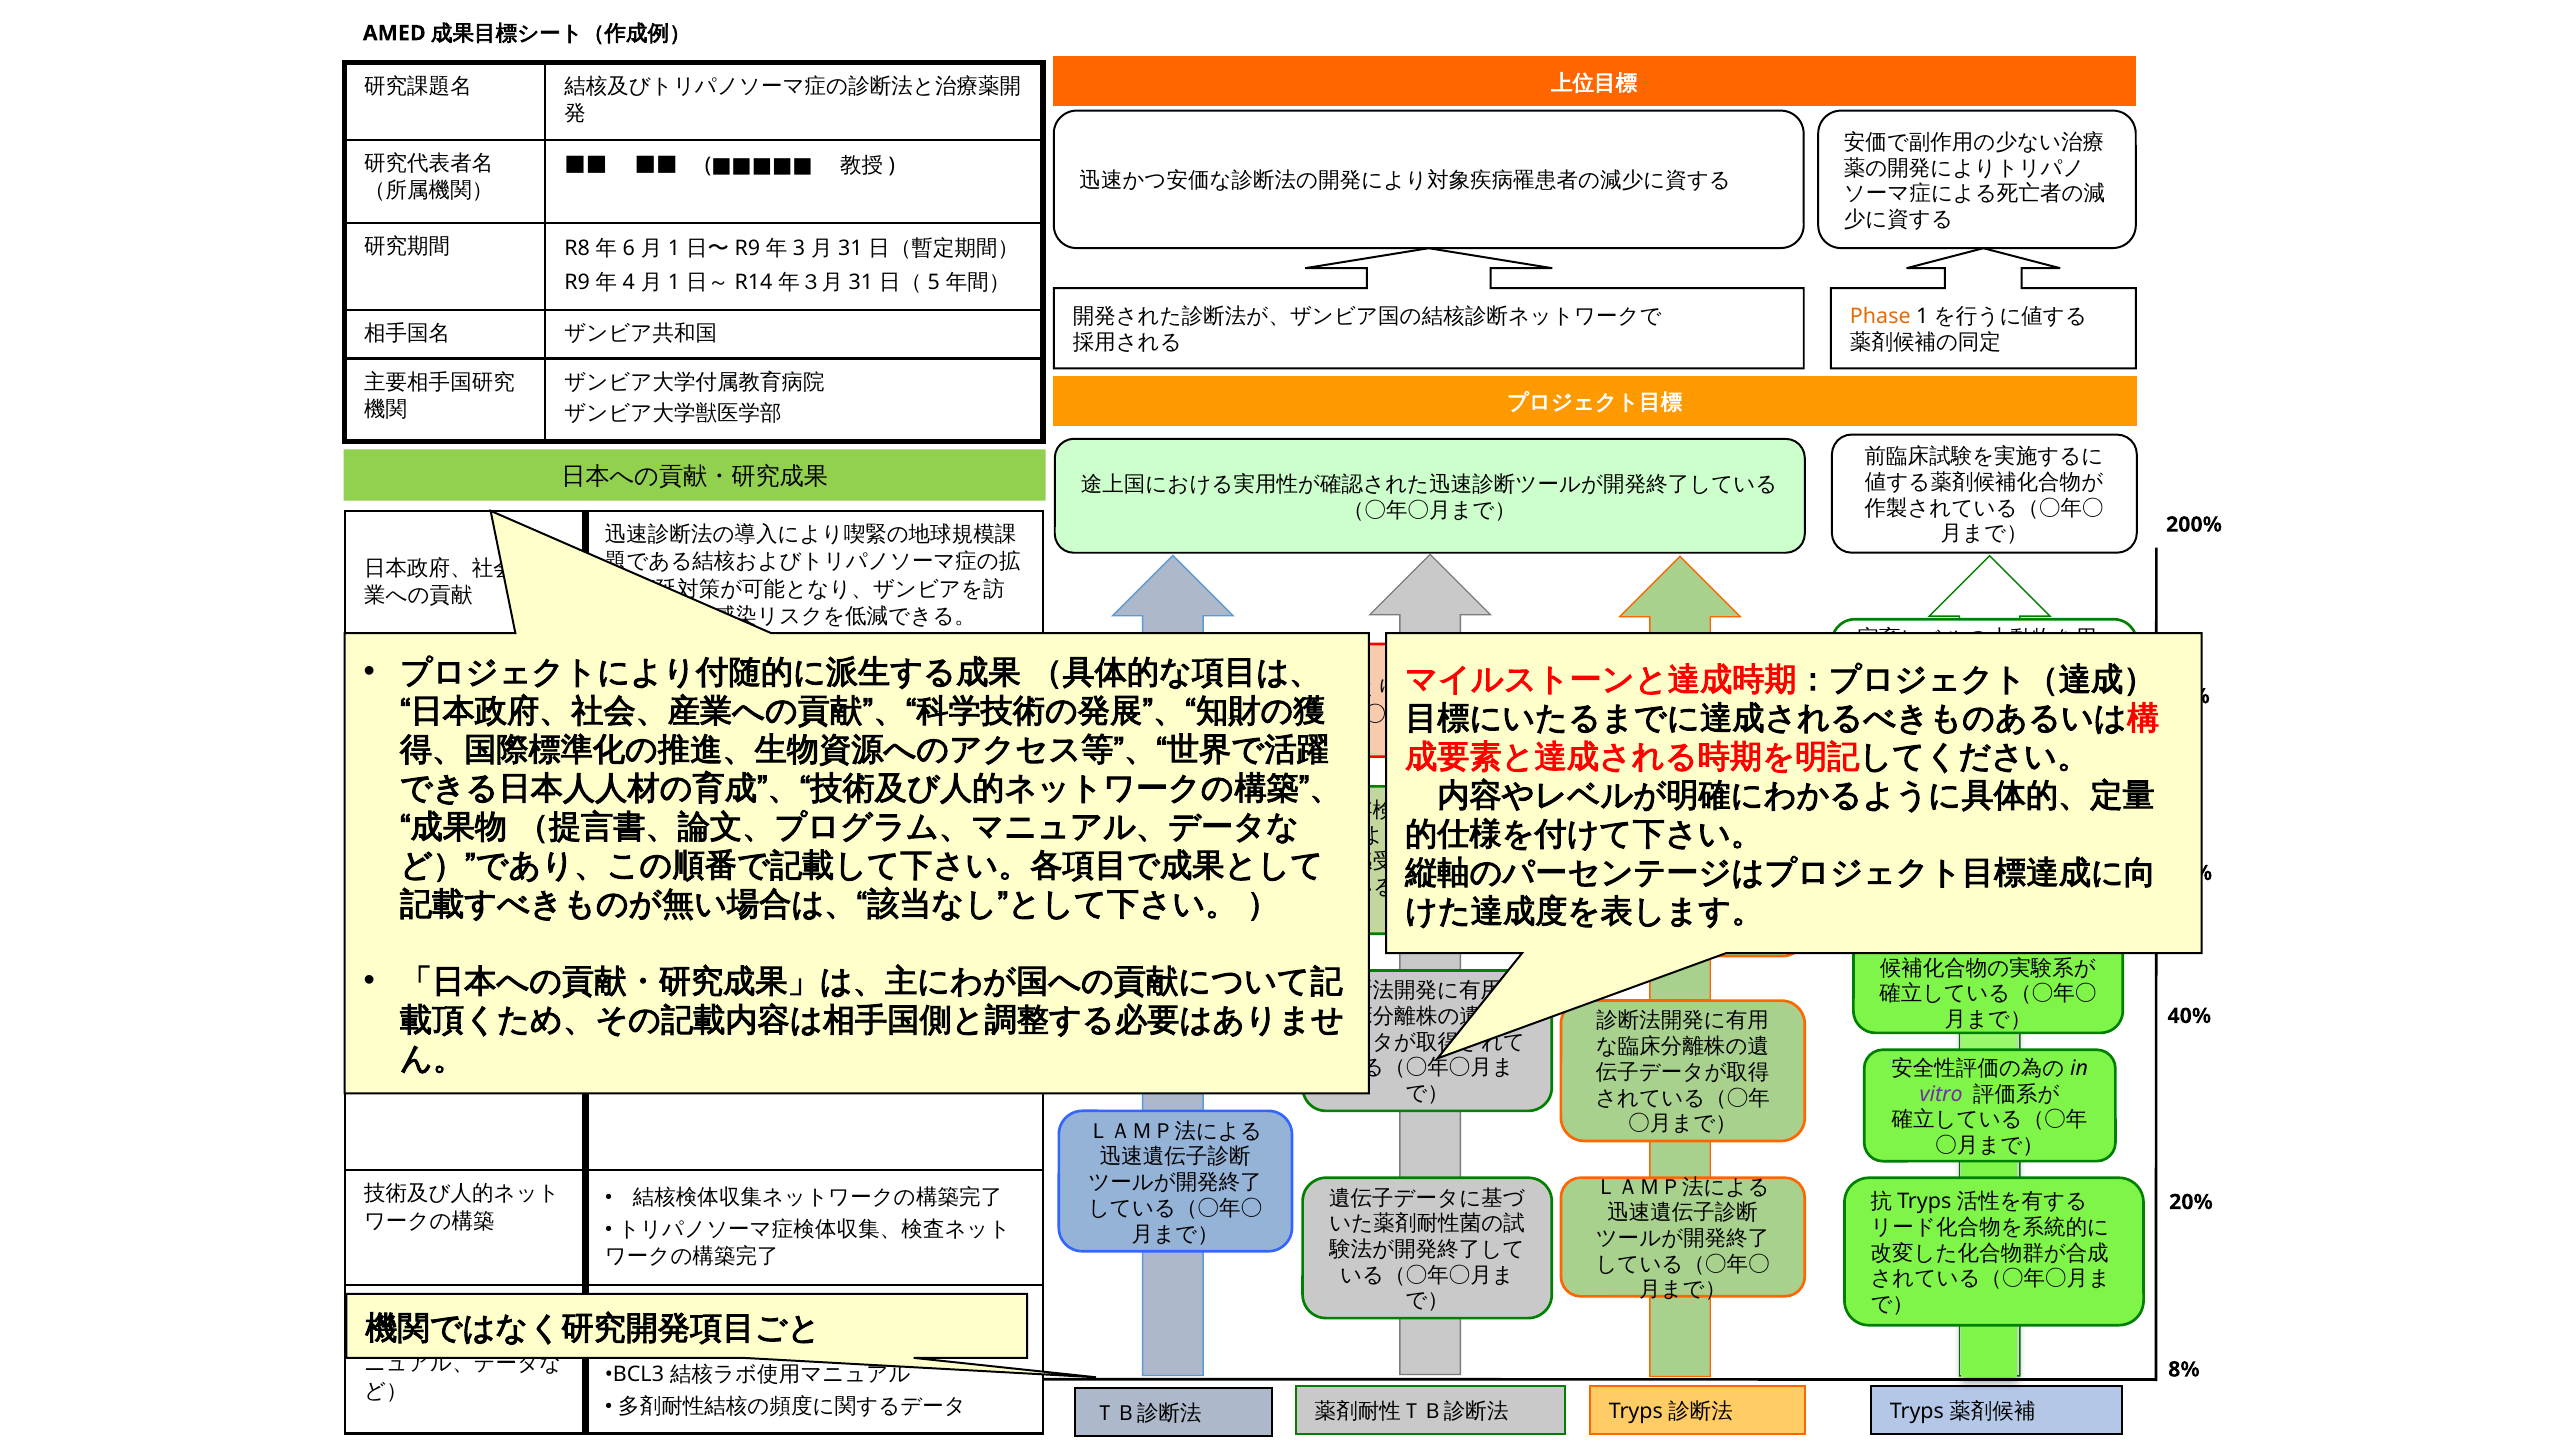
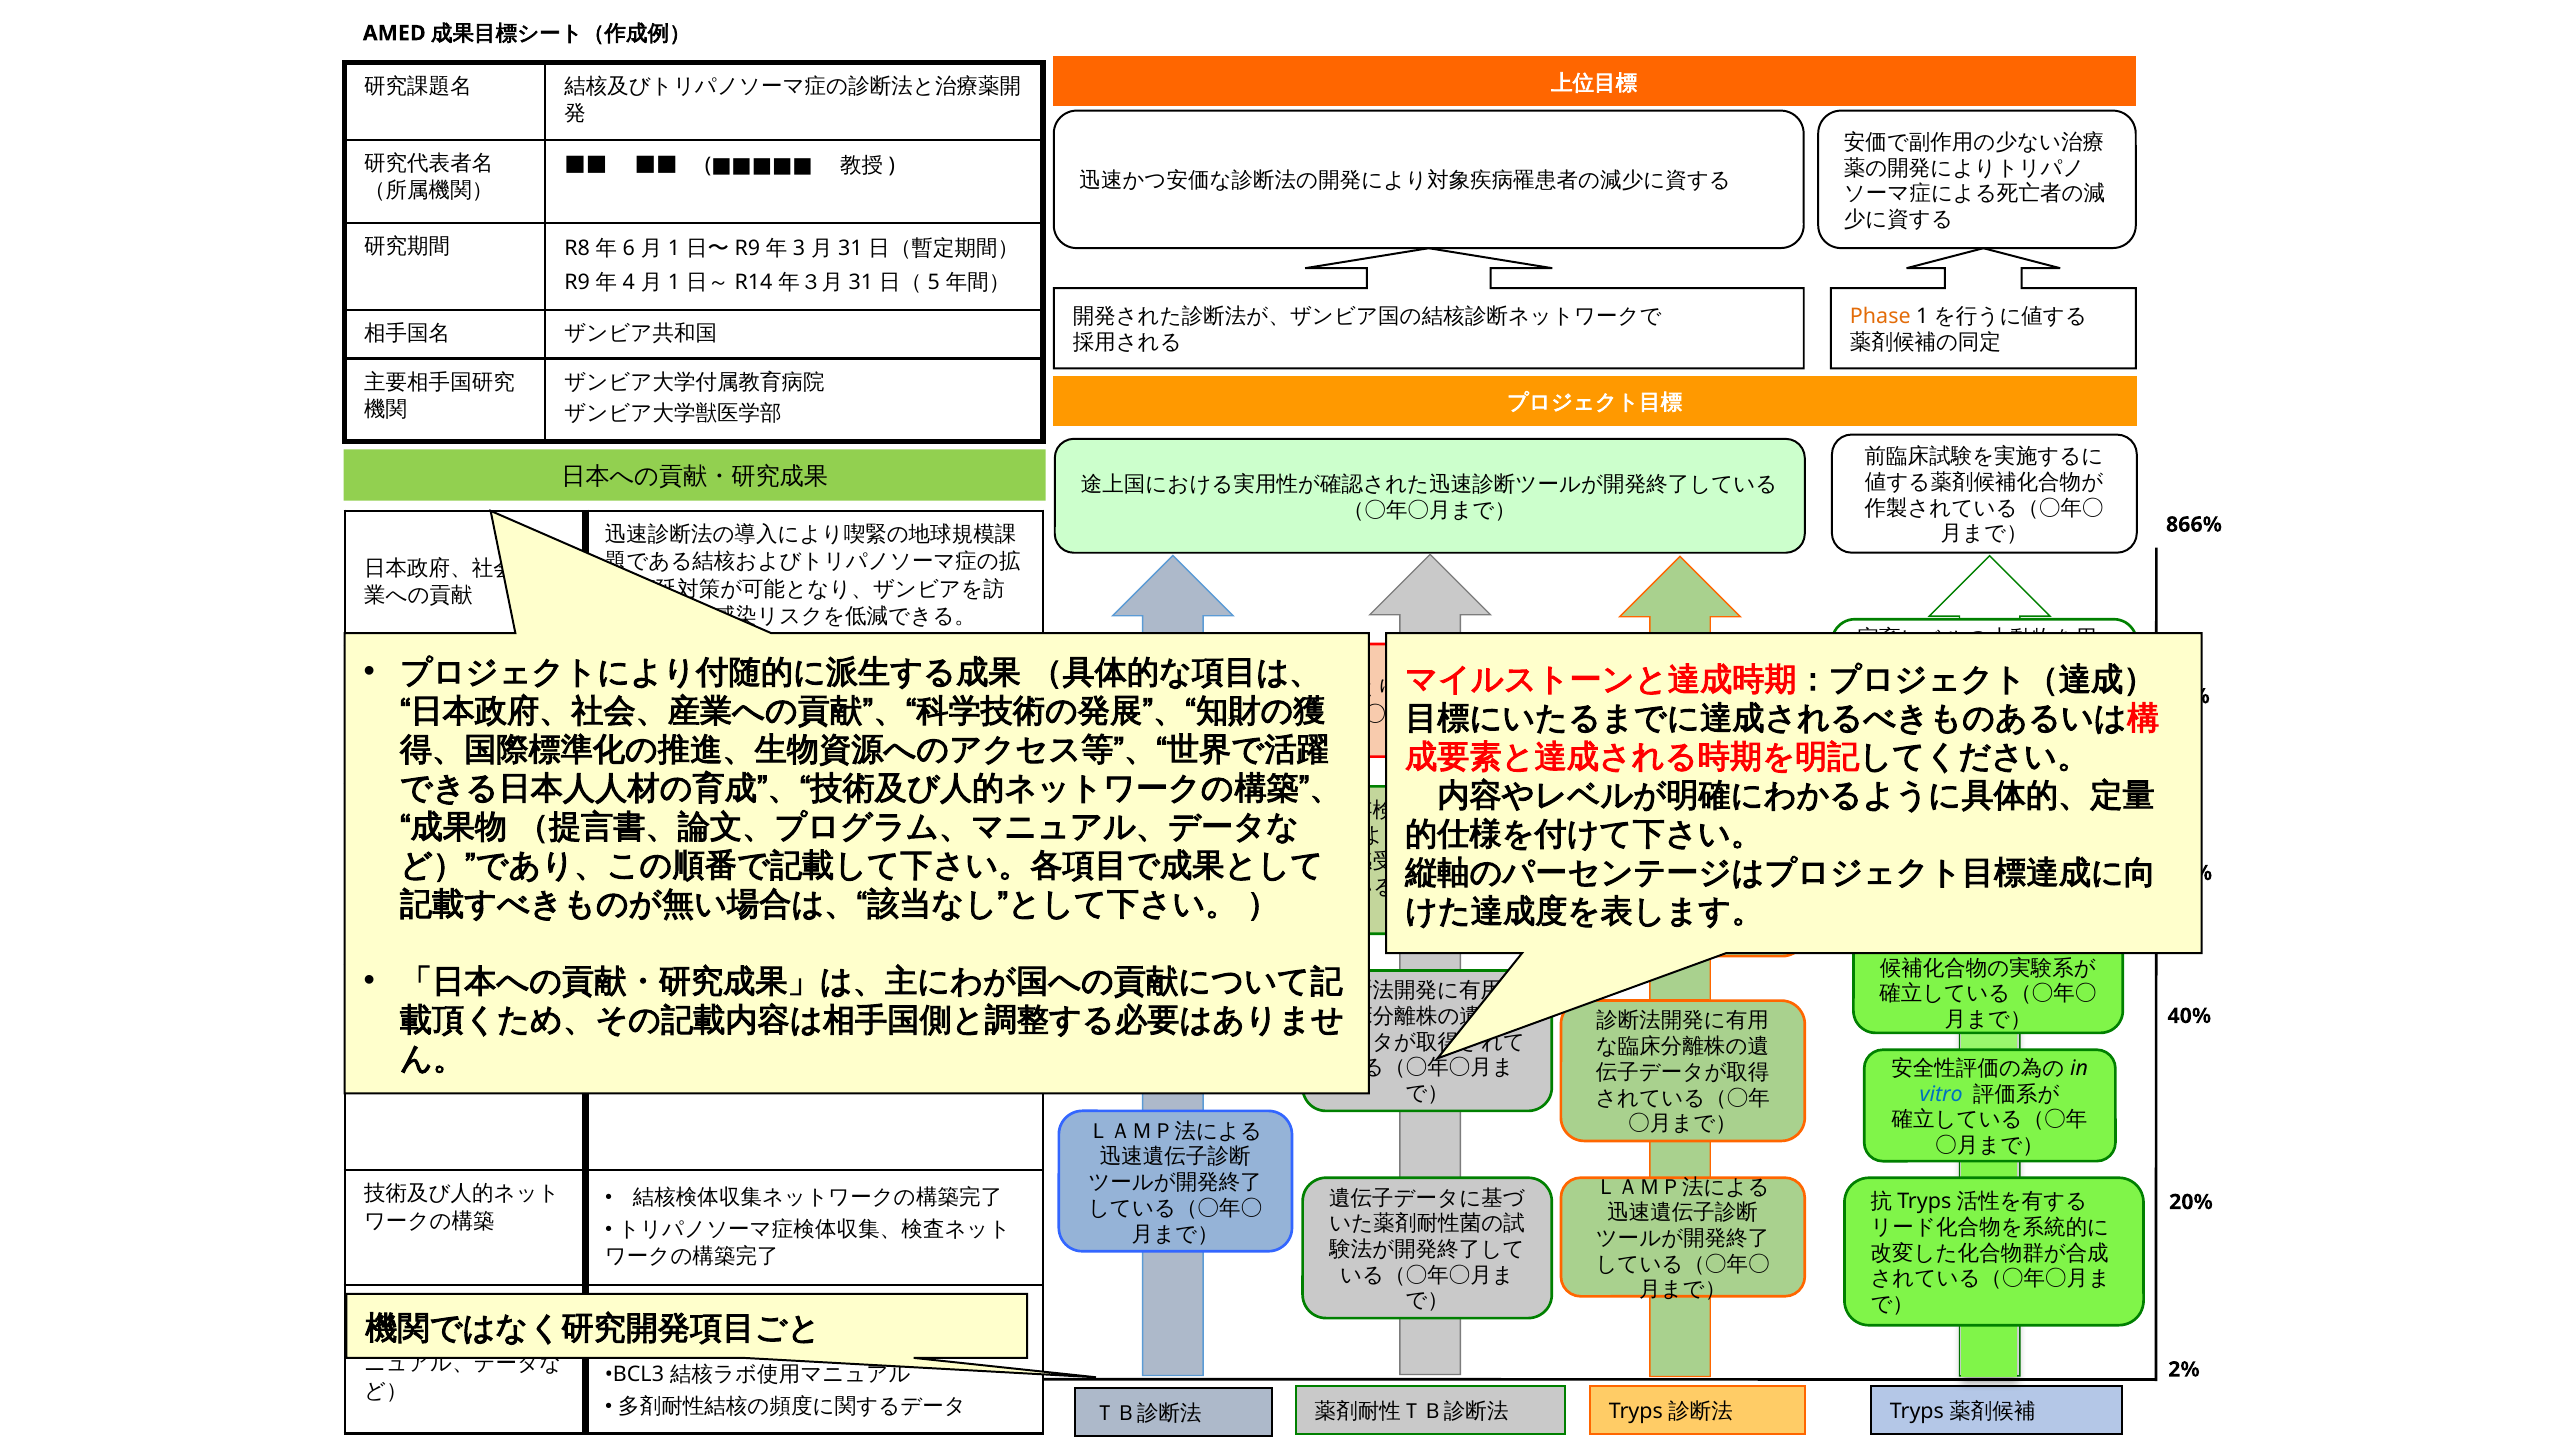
200%: 200% -> 866%
vitro colour: purple -> blue
8%: 8% -> 2%
